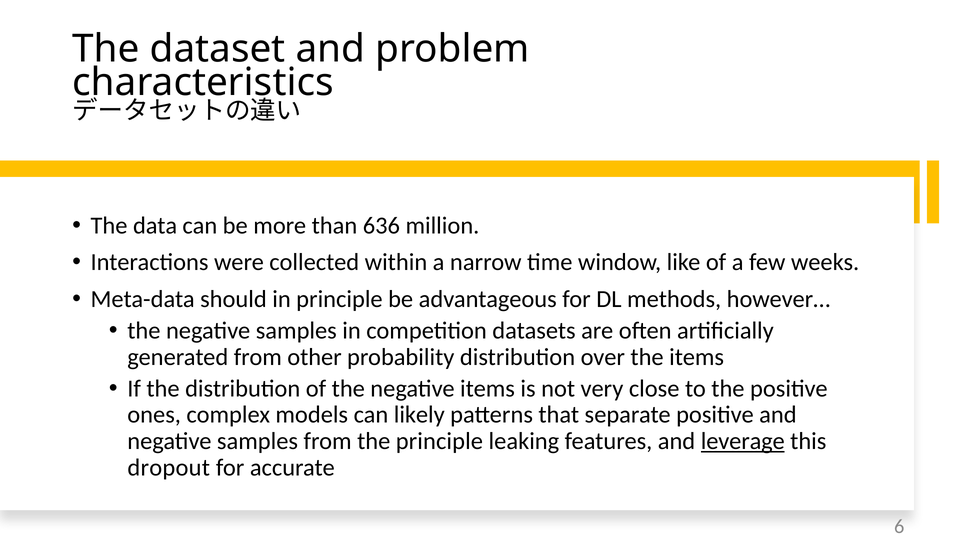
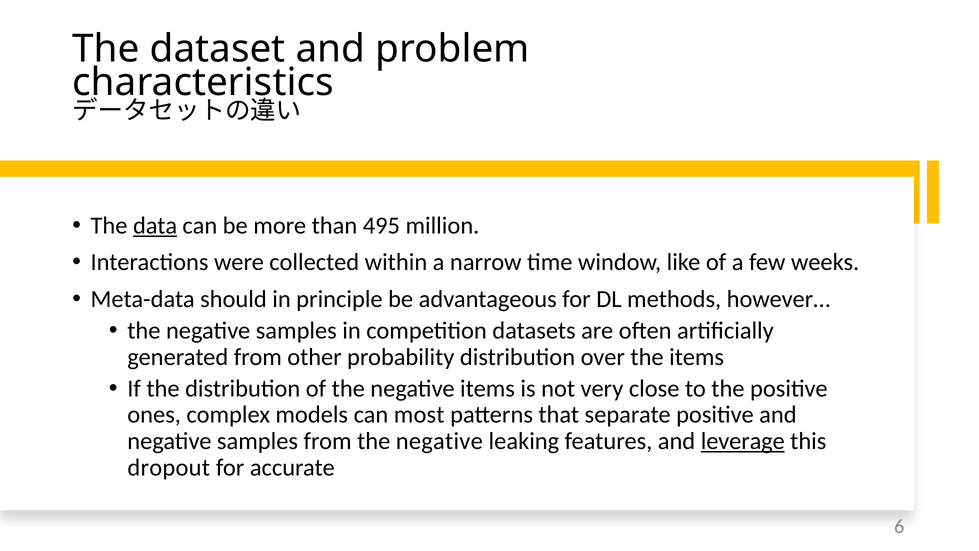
data underline: none -> present
636: 636 -> 495
likely: likely -> most
from the principle: principle -> negative
